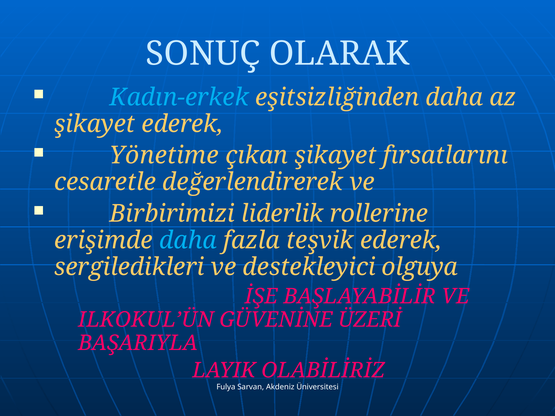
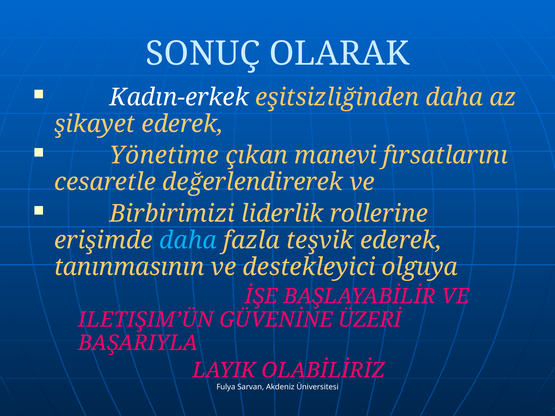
Kadın-erkek colour: light blue -> white
çıkan şikayet: şikayet -> manevi
sergiledikleri: sergiledikleri -> tanınmasının
ILKOKUL’ÜN: ILKOKUL’ÜN -> ILETIŞIM’ÜN
